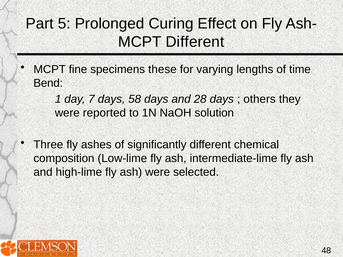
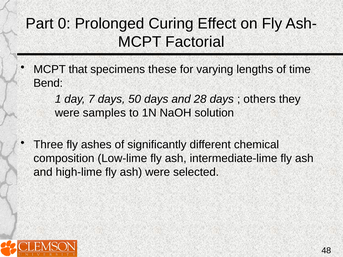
5: 5 -> 0
MCPT Different: Different -> Factorial
fine: fine -> that
58: 58 -> 50
reported: reported -> samples
